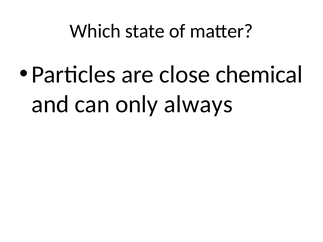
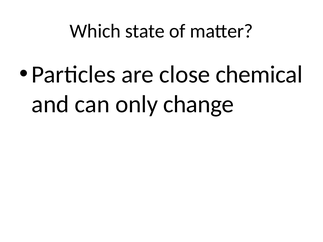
always: always -> change
